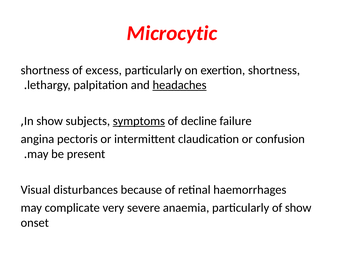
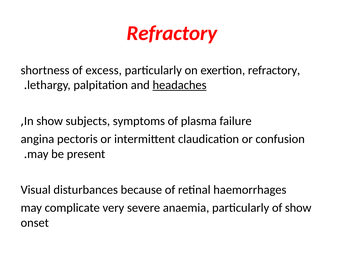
Microcytic at (172, 33): Microcytic -> Refractory
exertion shortness: shortness -> refractory
symptoms underline: present -> none
decline: decline -> plasma
